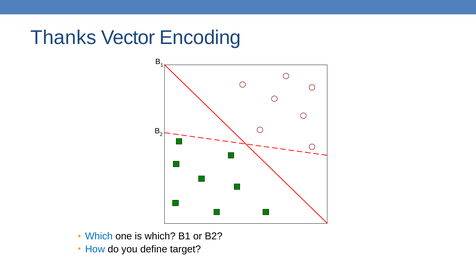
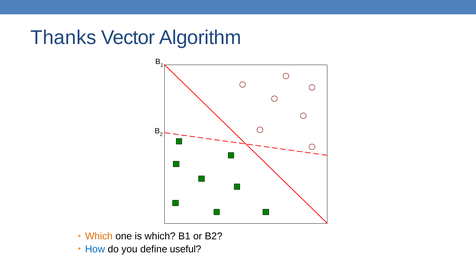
Encoding: Encoding -> Algorithm
Which at (99, 236) colour: blue -> orange
target: target -> useful
